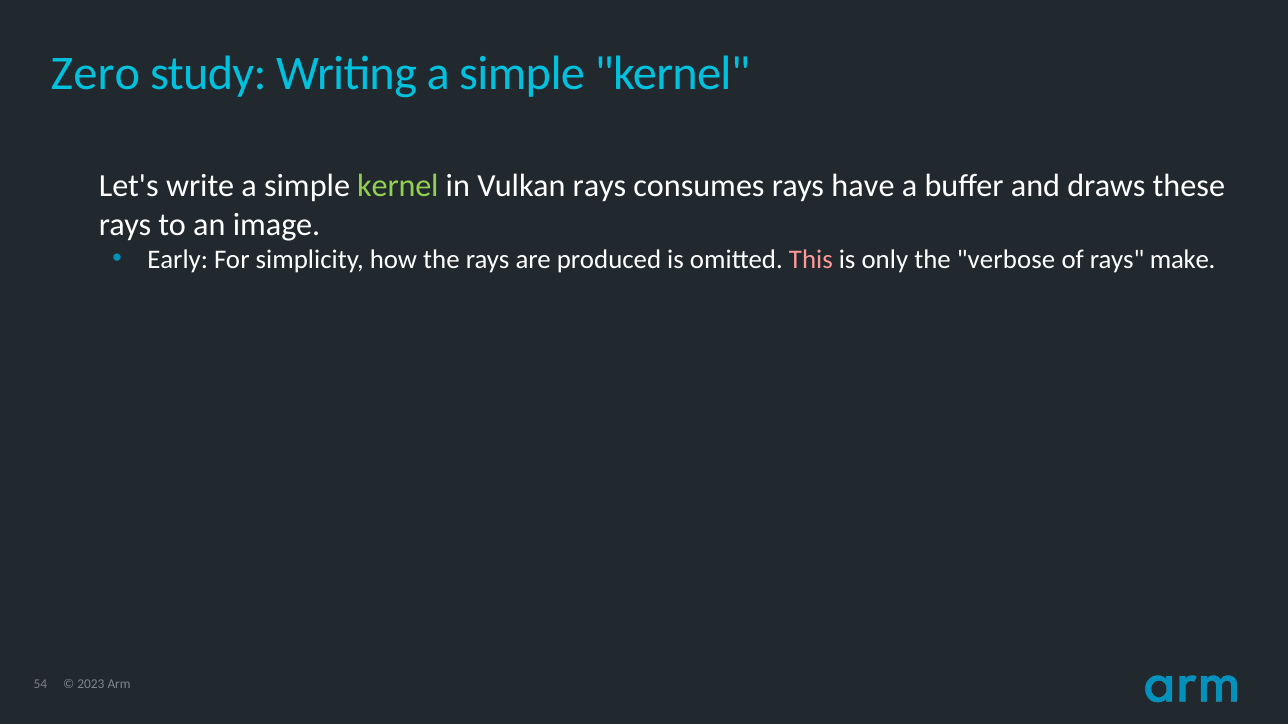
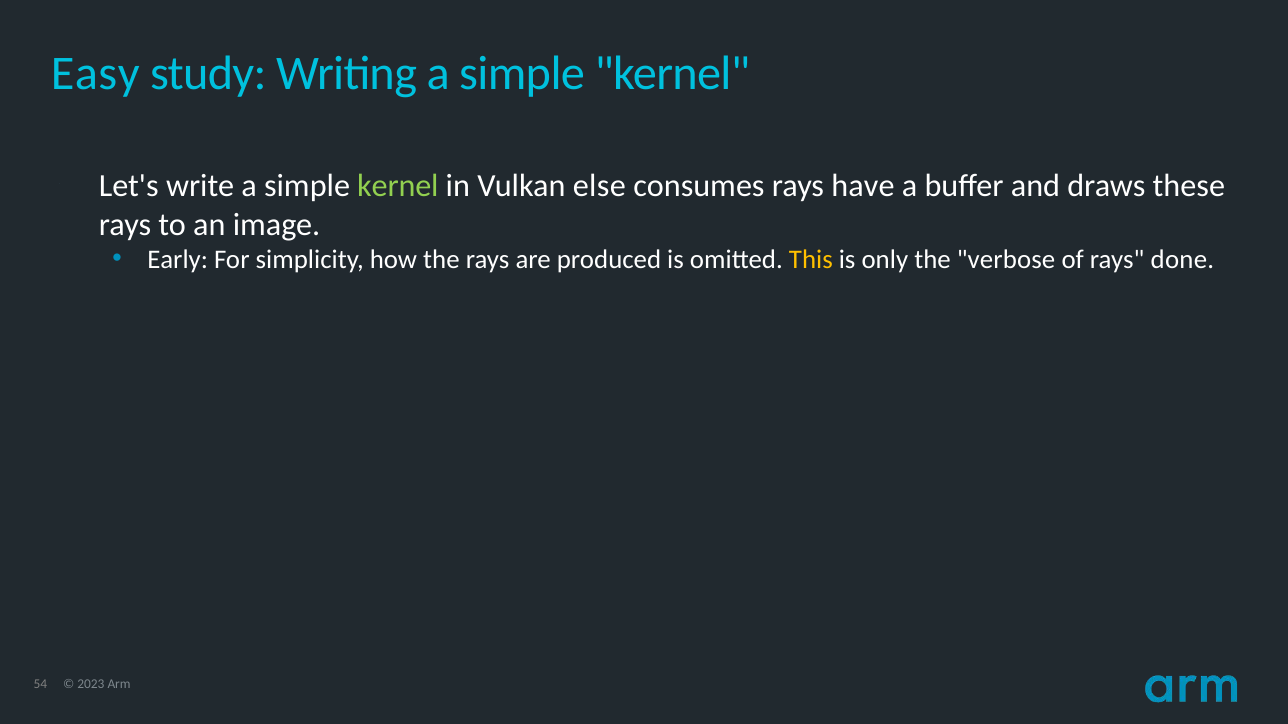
Zero: Zero -> Easy
Vulkan rays: rays -> else
This colour: pink -> yellow
make: make -> done
